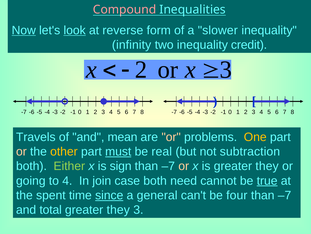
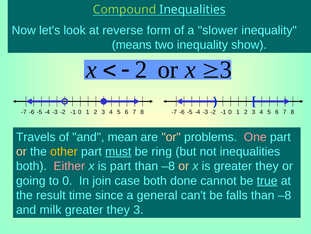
Compound colour: pink -> light green
Now underline: present -> none
look underline: present -> none
infinity: infinity -> means
credit: credit -> show
One colour: yellow -> pink
real: real -> ring
not subtraction: subtraction -> inequalities
Either colour: light green -> pink
is sign: sign -> part
–7 at (168, 166): –7 -> –8
to 4: 4 -> 0
need: need -> done
spent: spent -> result
since underline: present -> none
four: four -> falls
–7 at (285, 195): –7 -> –8
total: total -> milk
